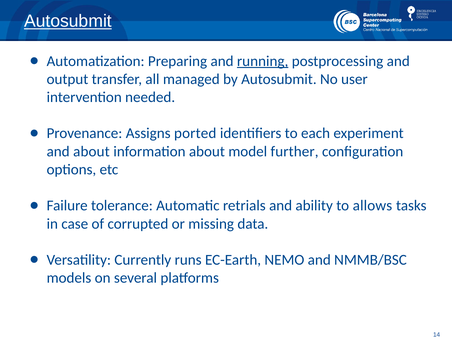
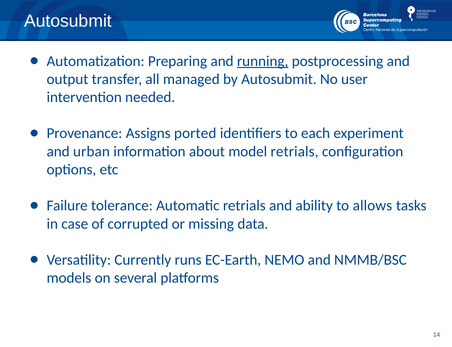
Autosubmit at (68, 21) underline: present -> none
and about: about -> urban
model further: further -> retrials
